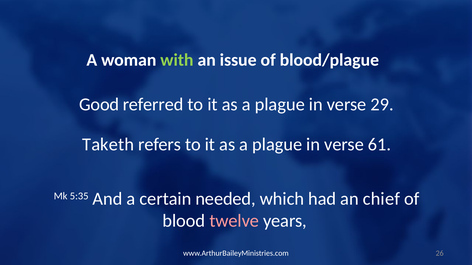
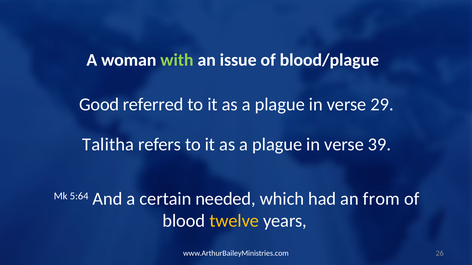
Taketh: Taketh -> Talitha
61: 61 -> 39
5:35: 5:35 -> 5:64
chief: chief -> from
twelve colour: pink -> yellow
